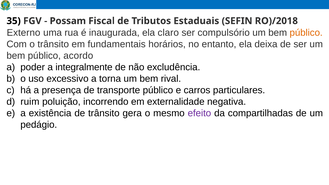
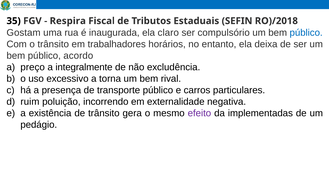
Possam: Possam -> Respira
Externo: Externo -> Gostam
público at (306, 33) colour: orange -> blue
fundamentais: fundamentais -> trabalhadores
poder: poder -> preço
compartilhadas: compartilhadas -> implementadas
